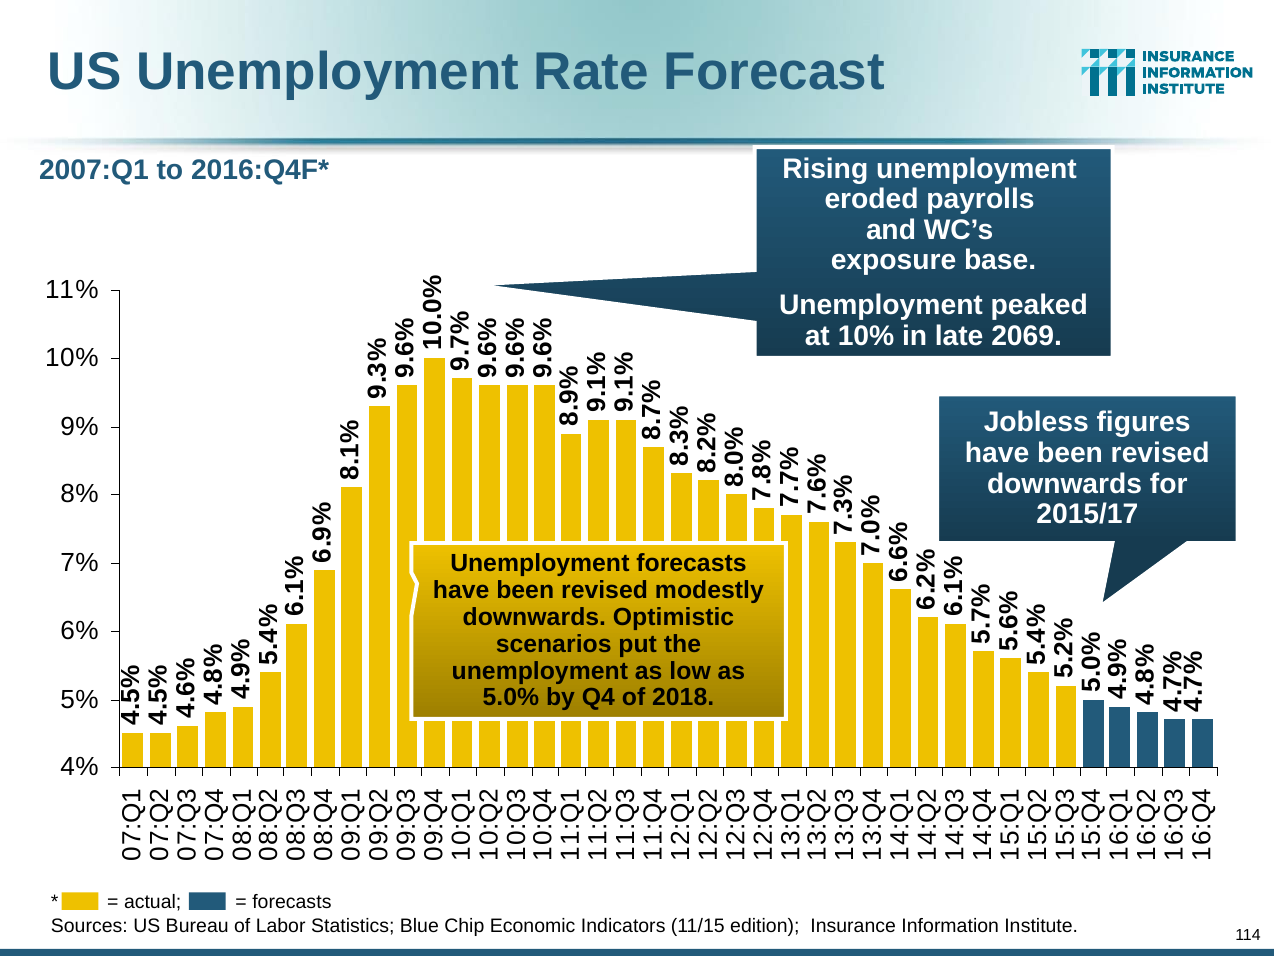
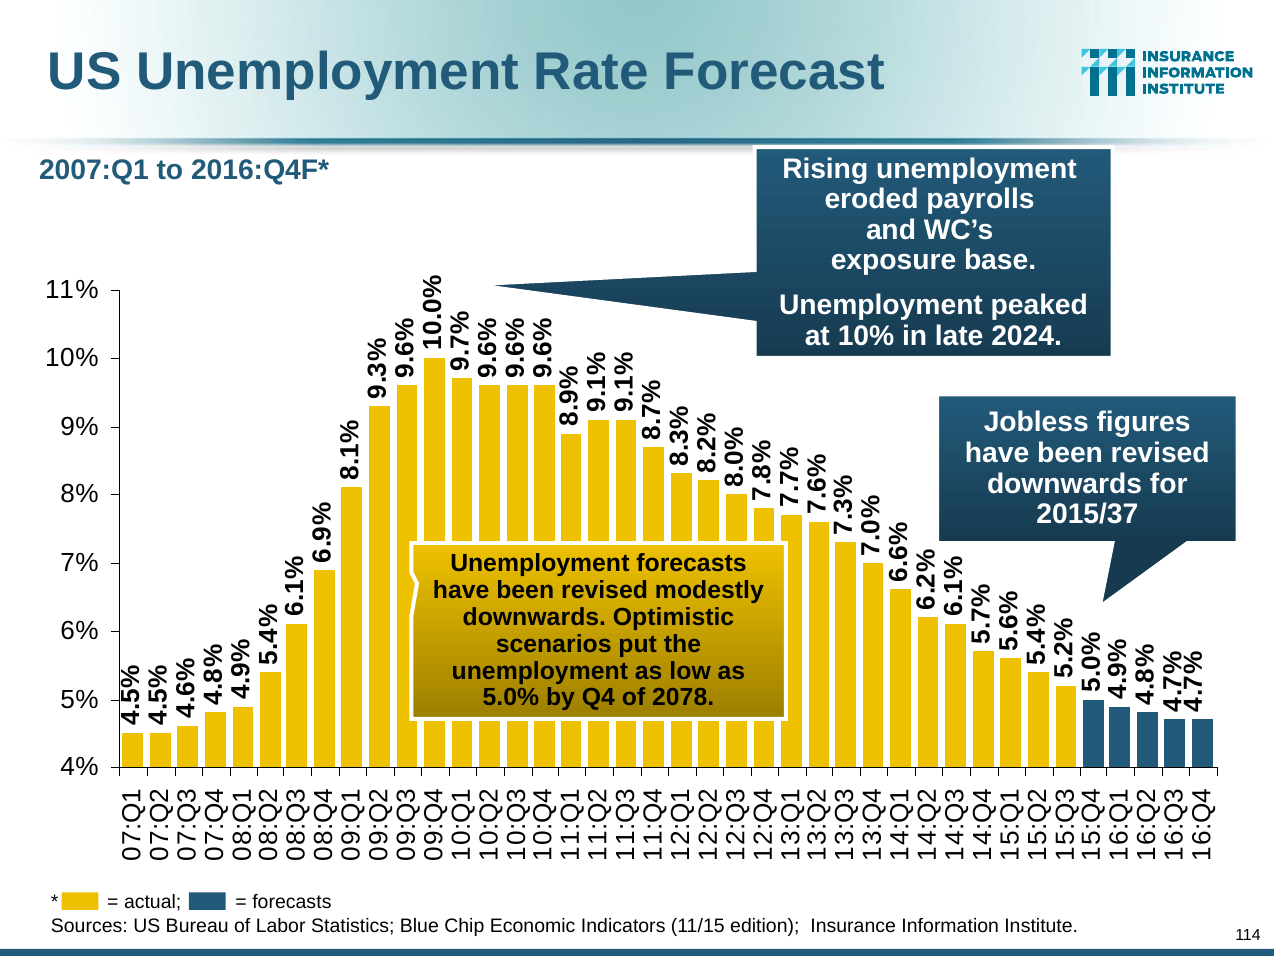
2069: 2069 -> 2024
2015/17: 2015/17 -> 2015/37
2018: 2018 -> 2078
